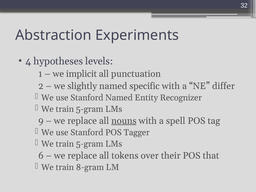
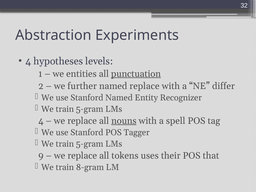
implicit: implicit -> entities
punctuation underline: none -> present
slightly: slightly -> further
named specific: specific -> replace
9 at (41, 121): 9 -> 4
6: 6 -> 9
over: over -> uses
